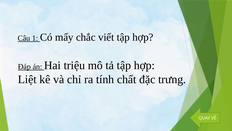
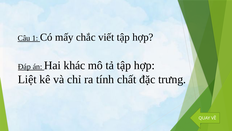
triệu: triệu -> khác
